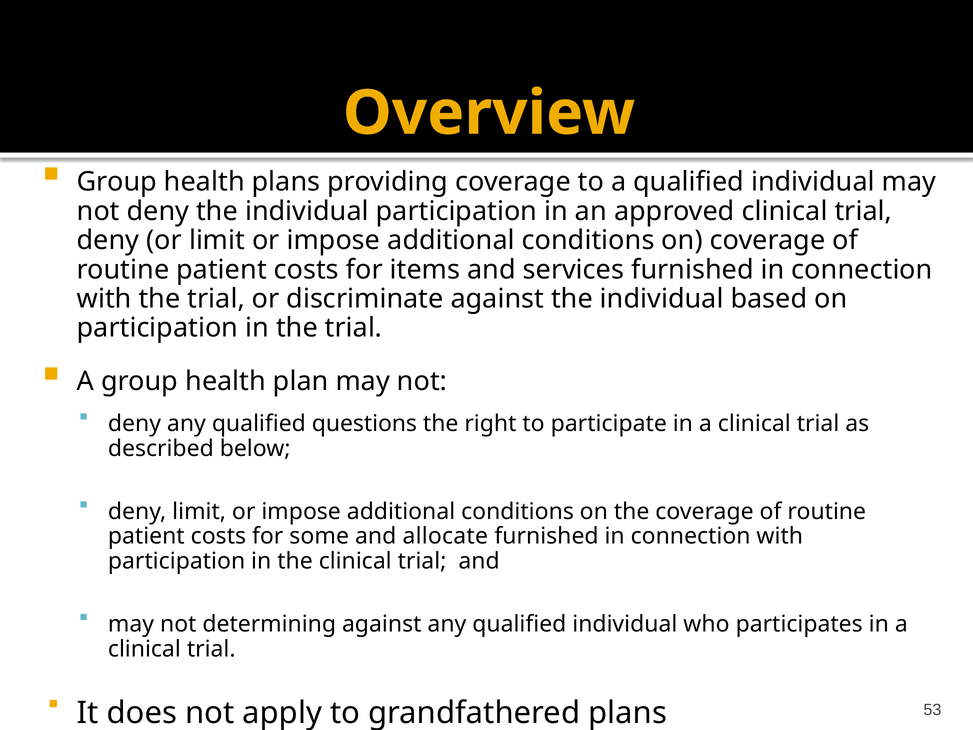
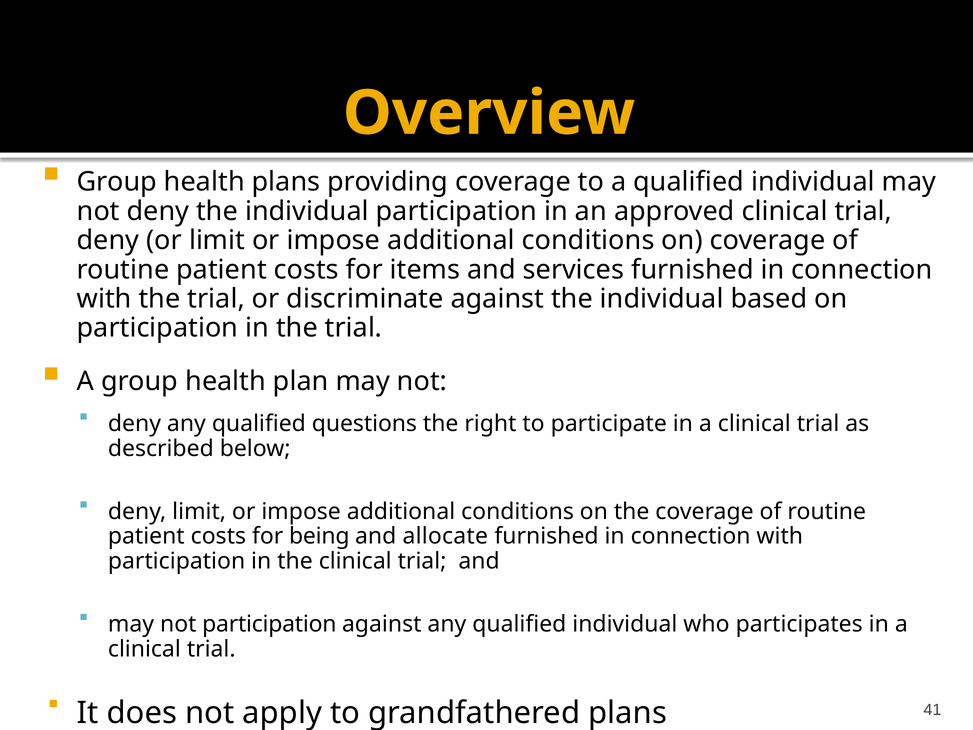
some: some -> being
not determining: determining -> participation
53: 53 -> 41
